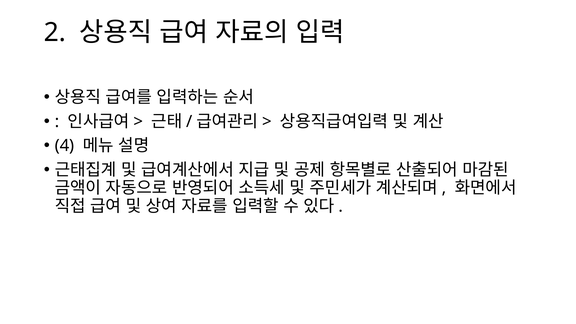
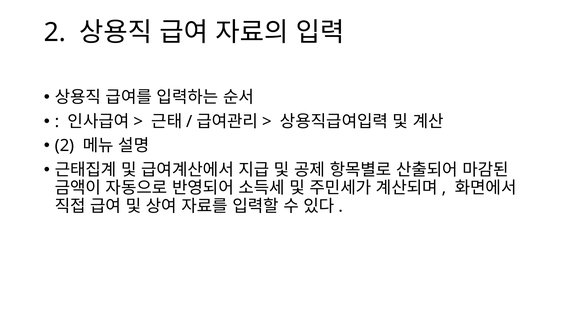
4 at (65, 146): 4 -> 2
